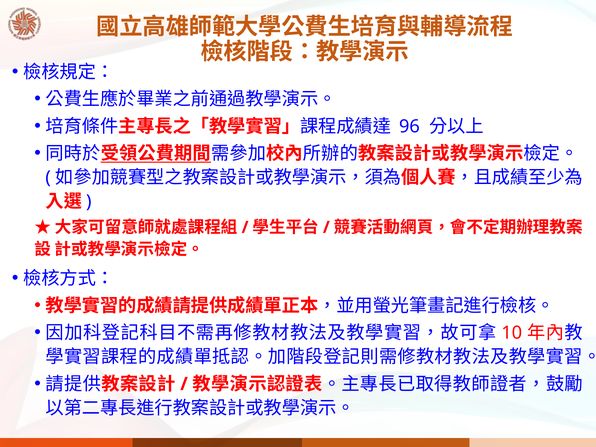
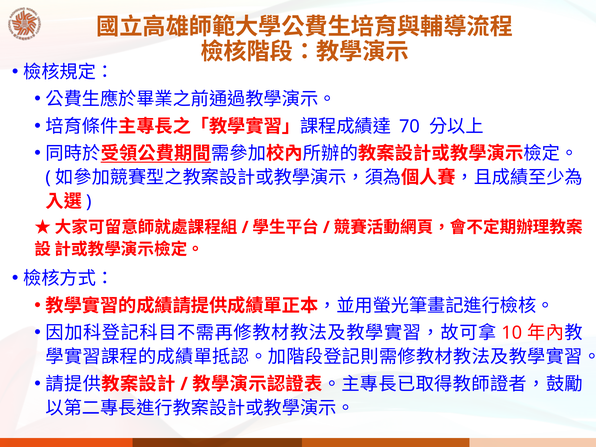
96: 96 -> 70
